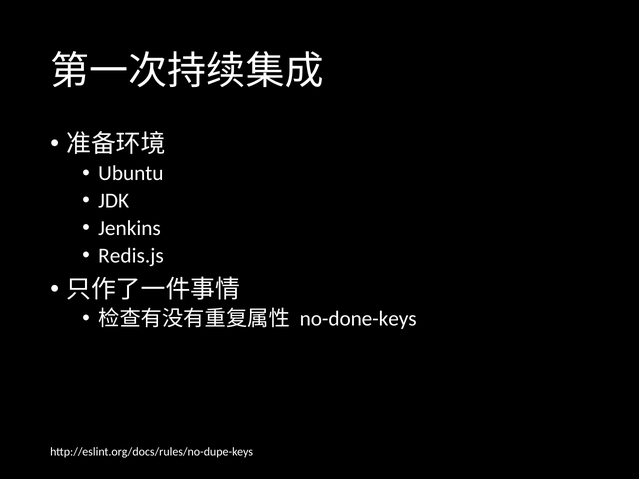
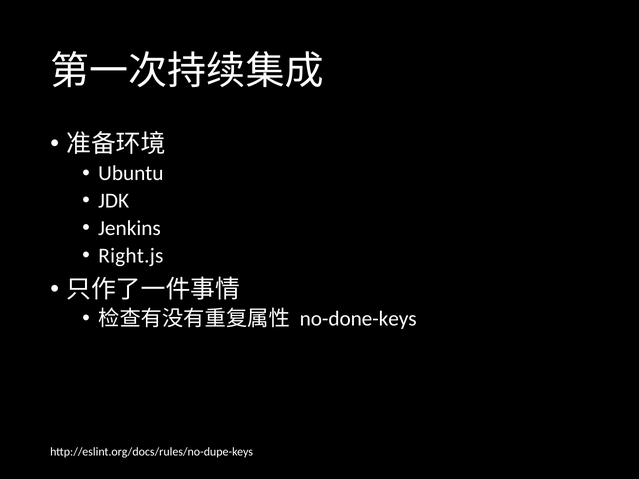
Redis.js: Redis.js -> Right.js
